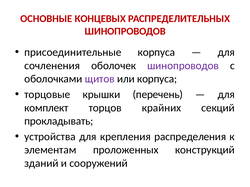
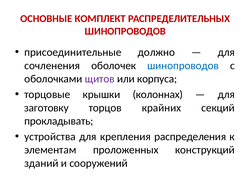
КОНЦЕВЫХ: КОНЦЕВЫХ -> КОМПЛЕКТ
присоединительные корпуса: корпуса -> должно
шинопроводов at (183, 66) colour: purple -> blue
перечень: перечень -> колоннах
комплект: комплект -> заготовку
